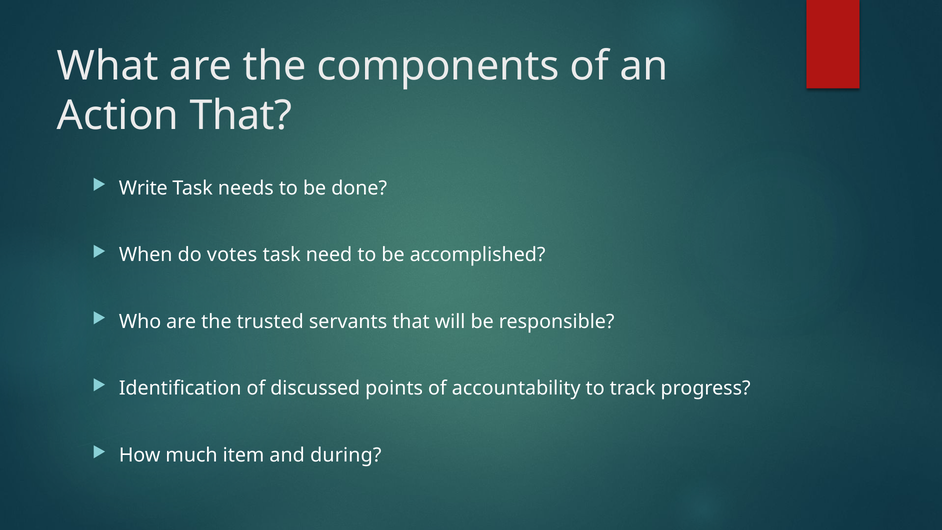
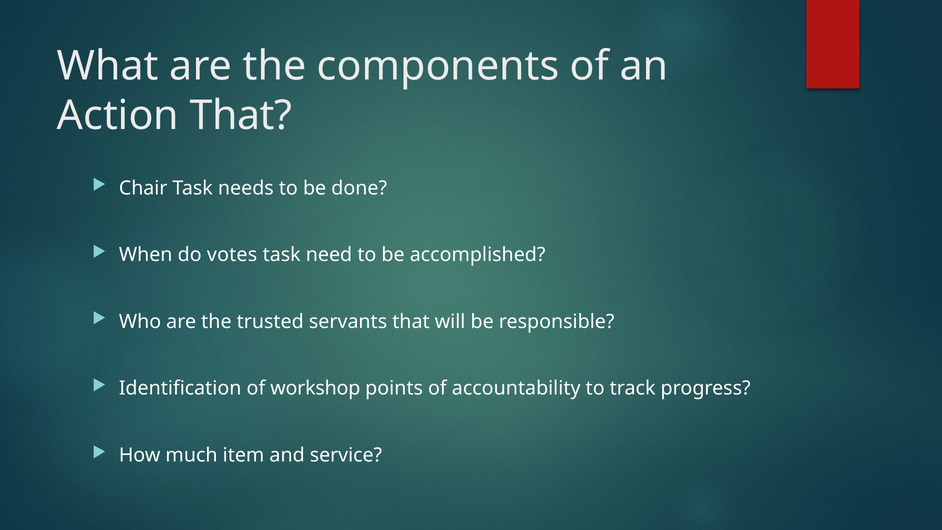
Write: Write -> Chair
discussed: discussed -> workshop
during: during -> service
